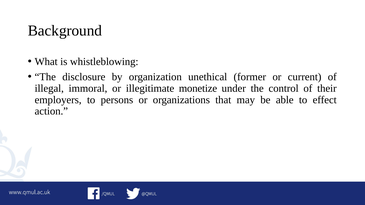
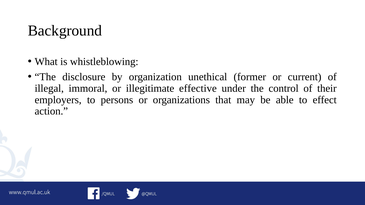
monetize: monetize -> effective
